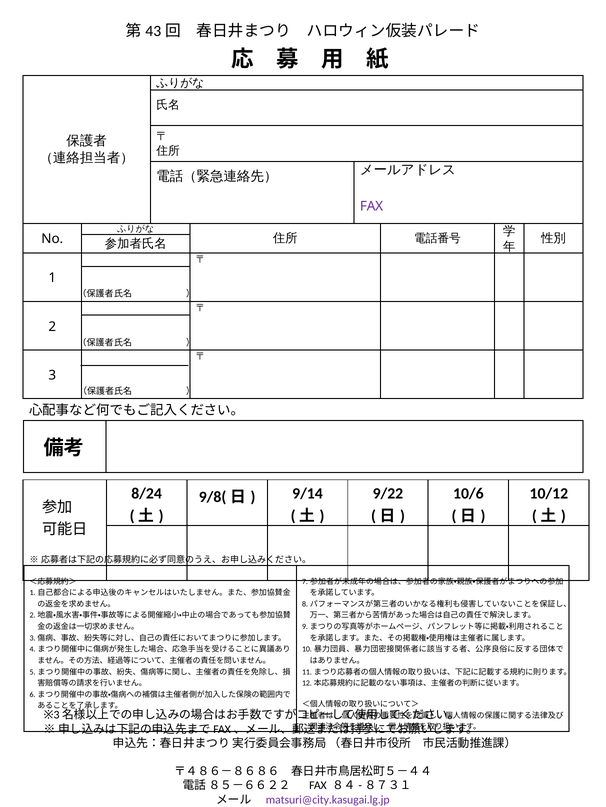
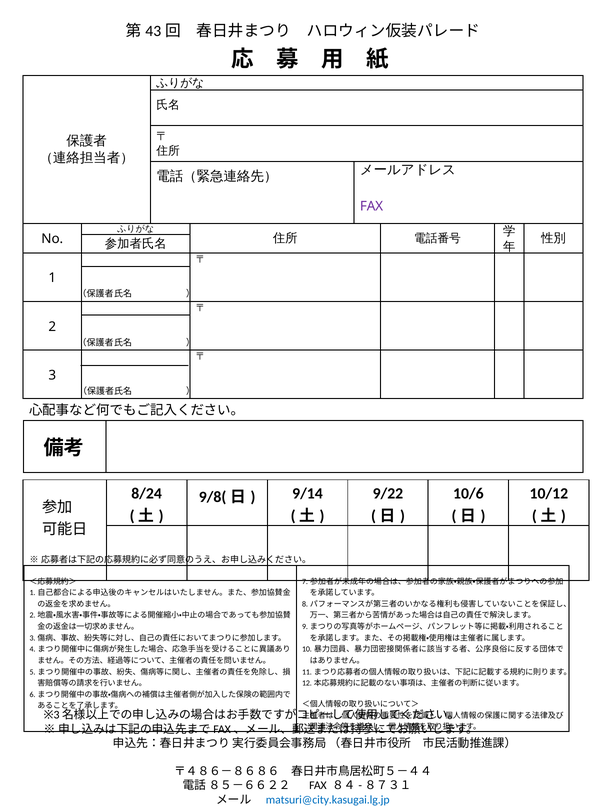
matsuri@city.kasugai.lg.jp colour: purple -> blue
